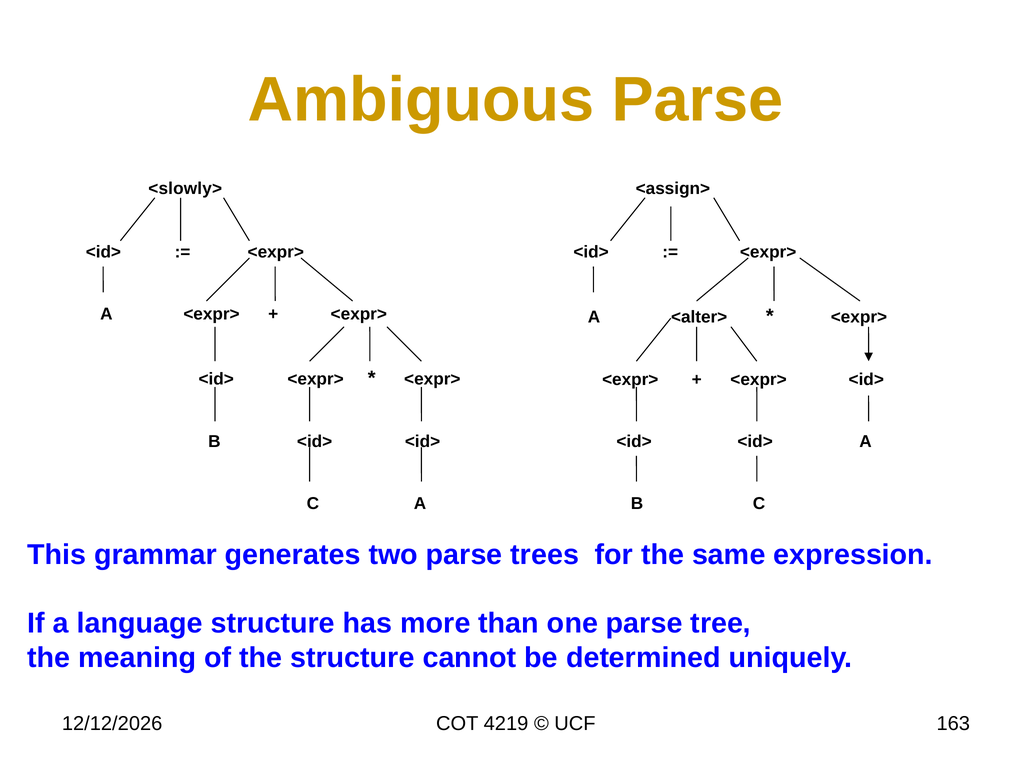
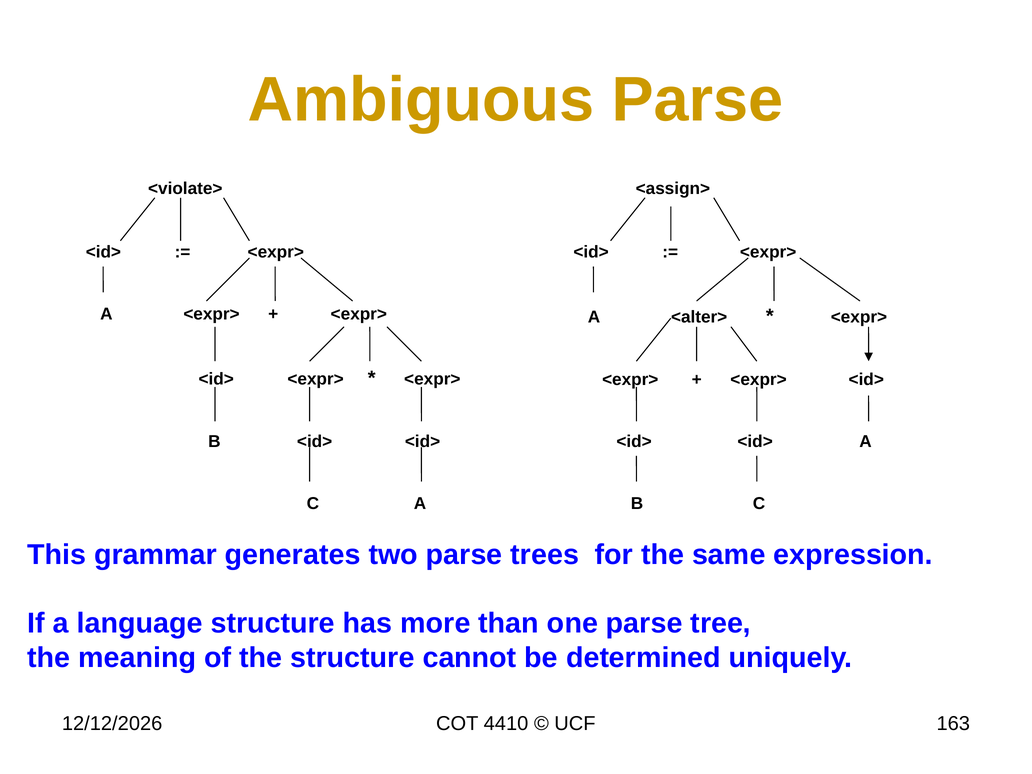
<slowly>: <slowly> -> <violate>
4219: 4219 -> 4410
